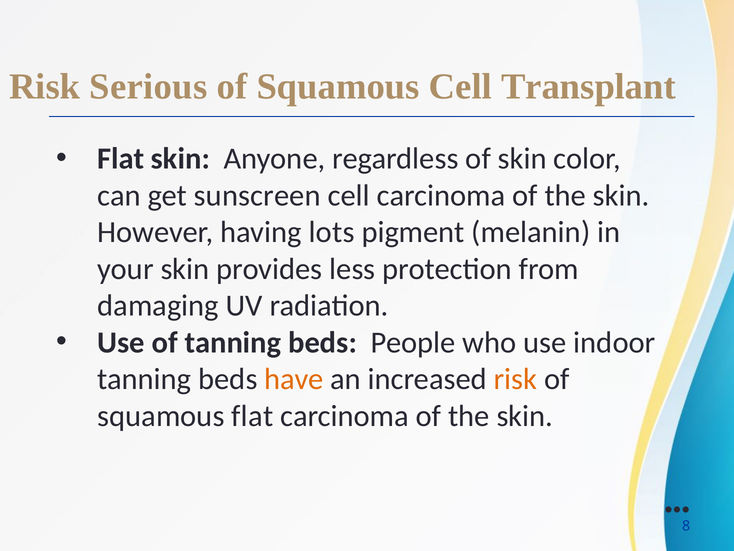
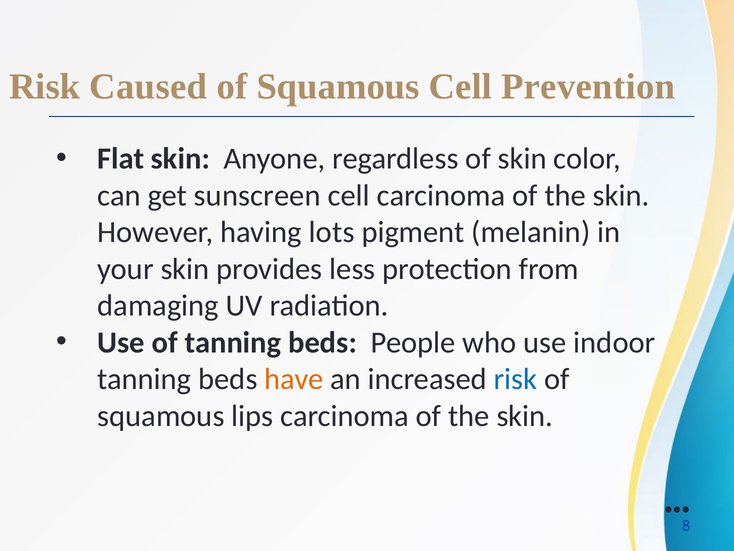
Serious: Serious -> Caused
Transplant: Transplant -> Prevention
risk at (516, 379) colour: orange -> blue
squamous flat: flat -> lips
